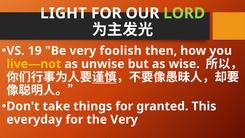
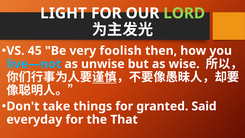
19: 19 -> 45
live—not colour: yellow -> light blue
This: This -> Said
the Very: Very -> That
